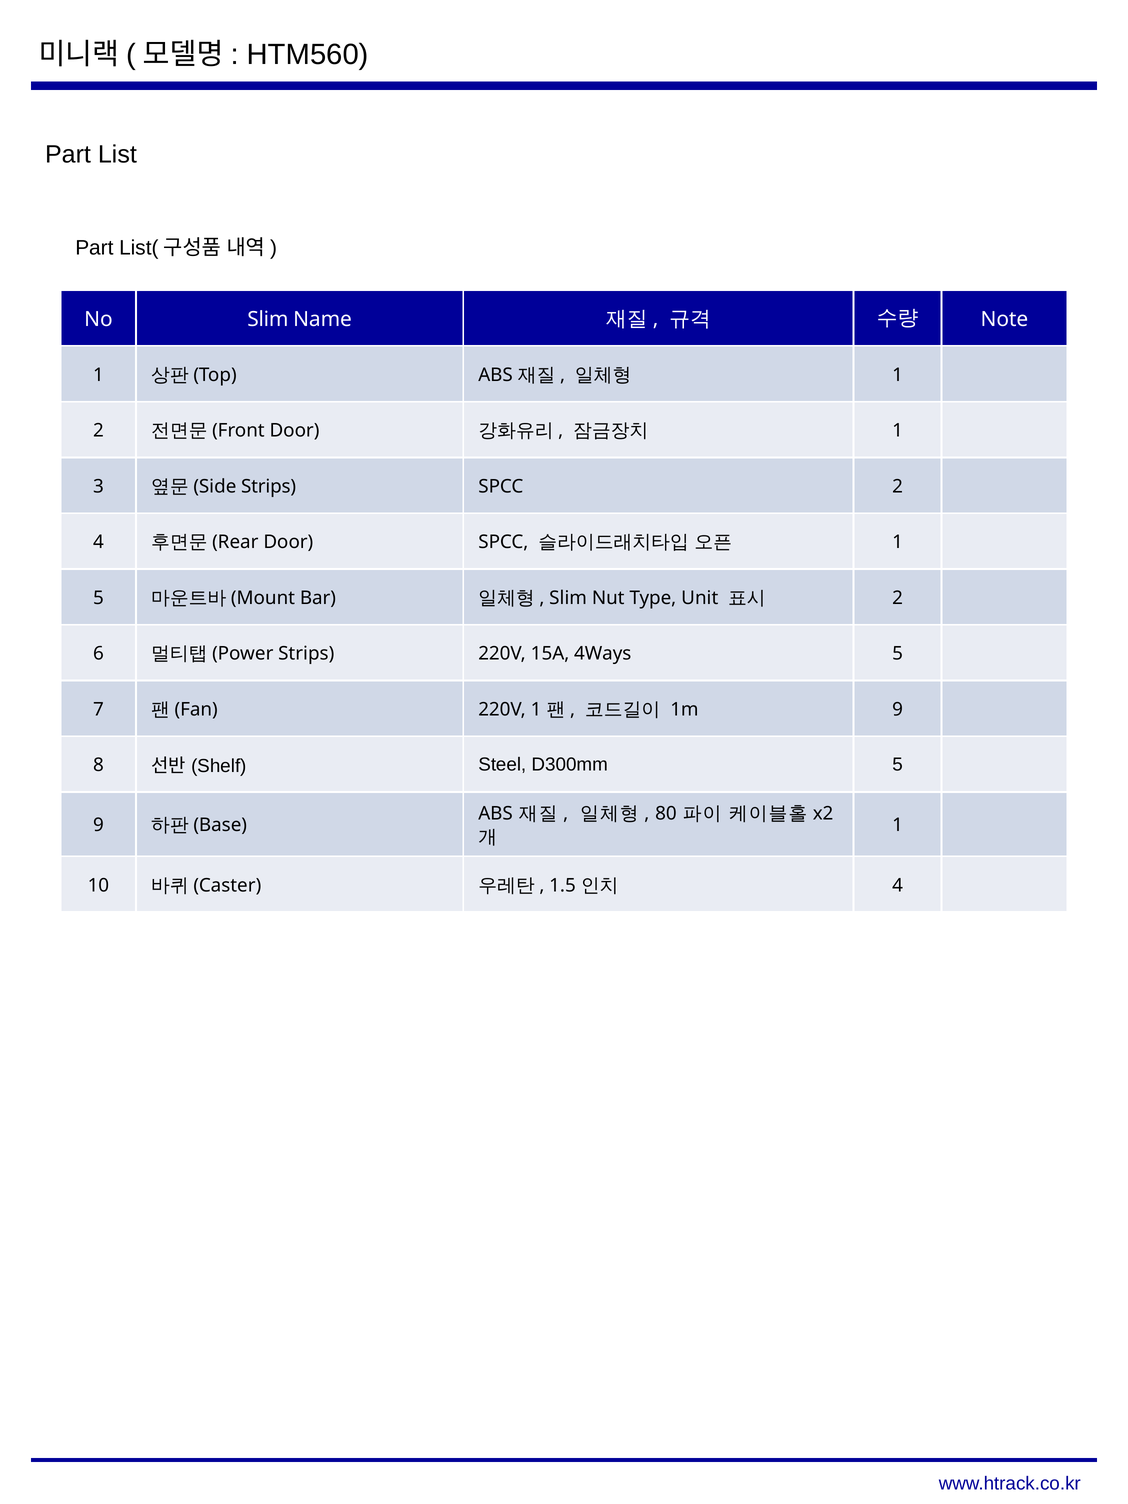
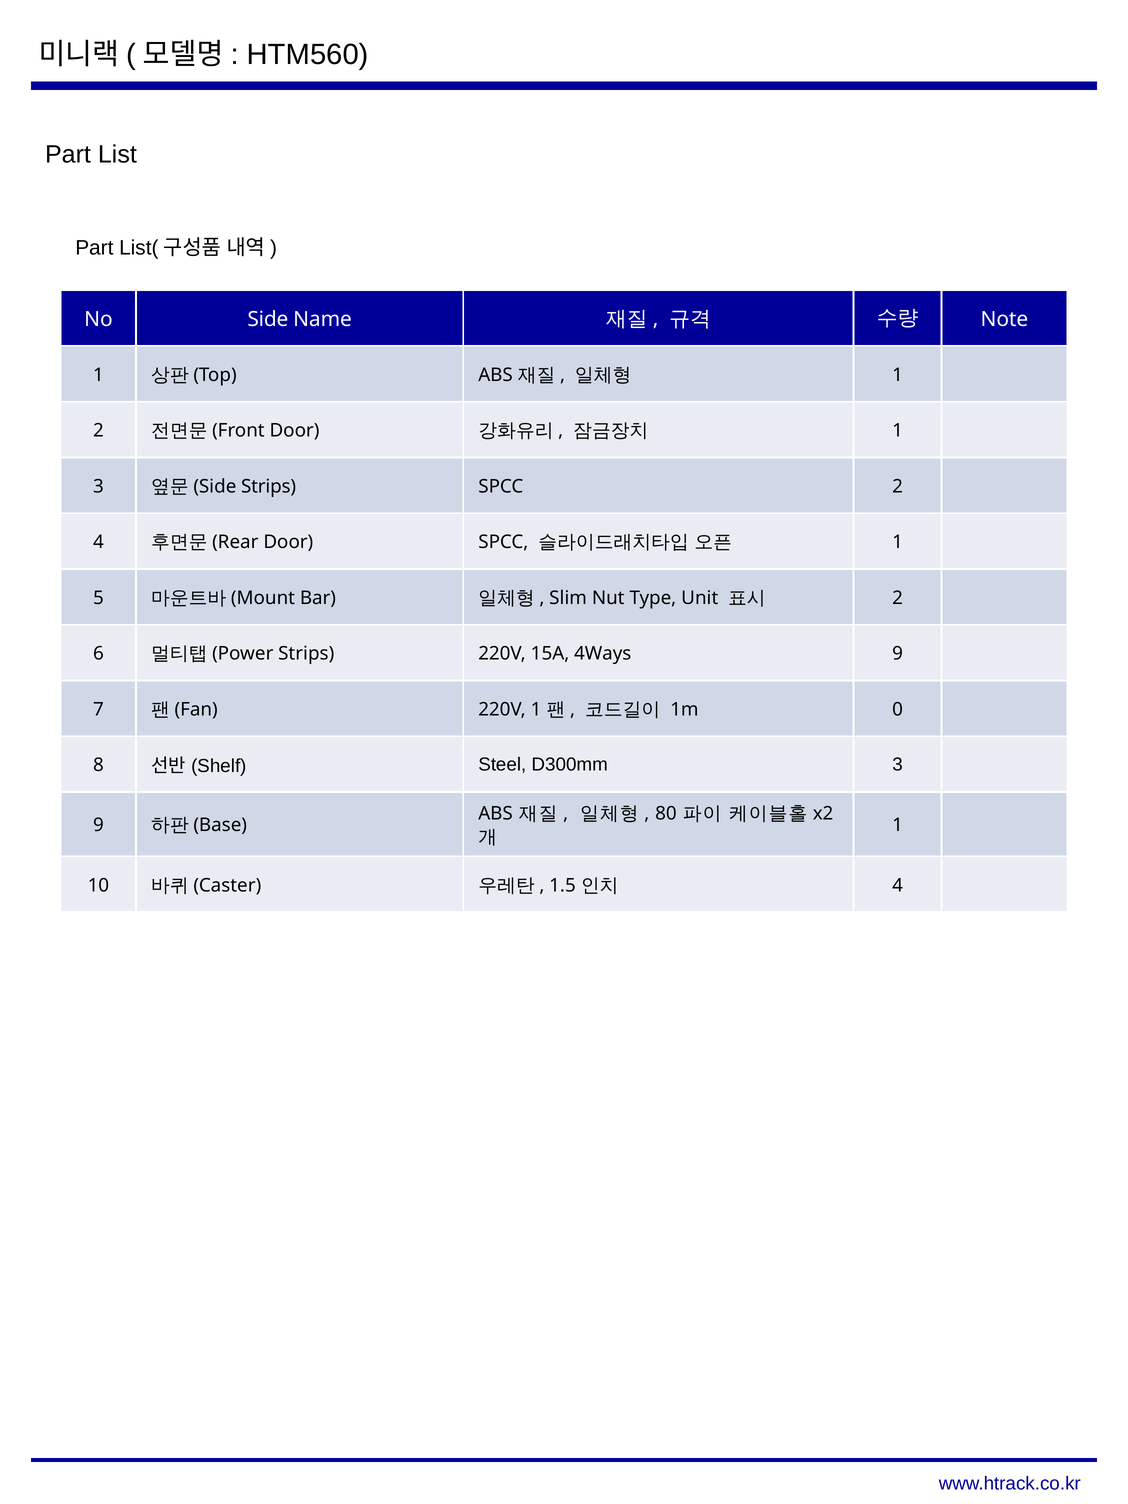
No Slim: Slim -> Side
4Ways 5: 5 -> 9
1m 9: 9 -> 0
D300mm 5: 5 -> 3
